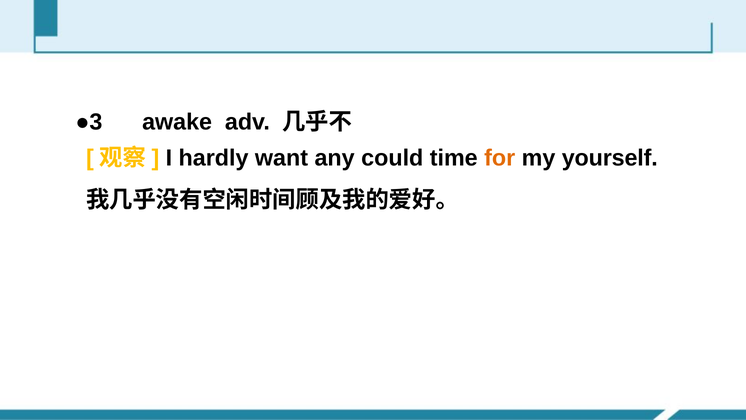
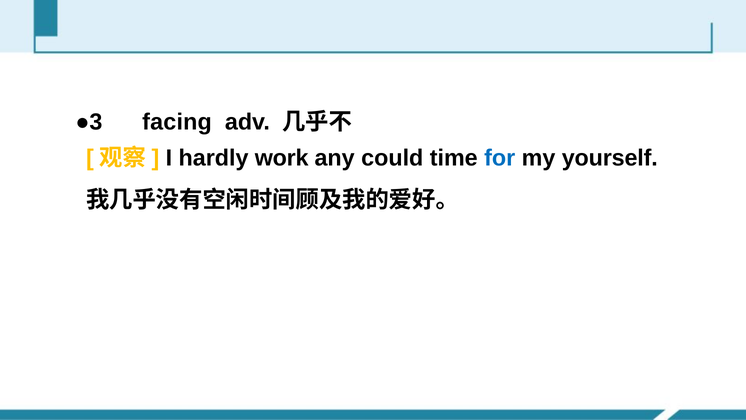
awake: awake -> facing
want: want -> work
for colour: orange -> blue
